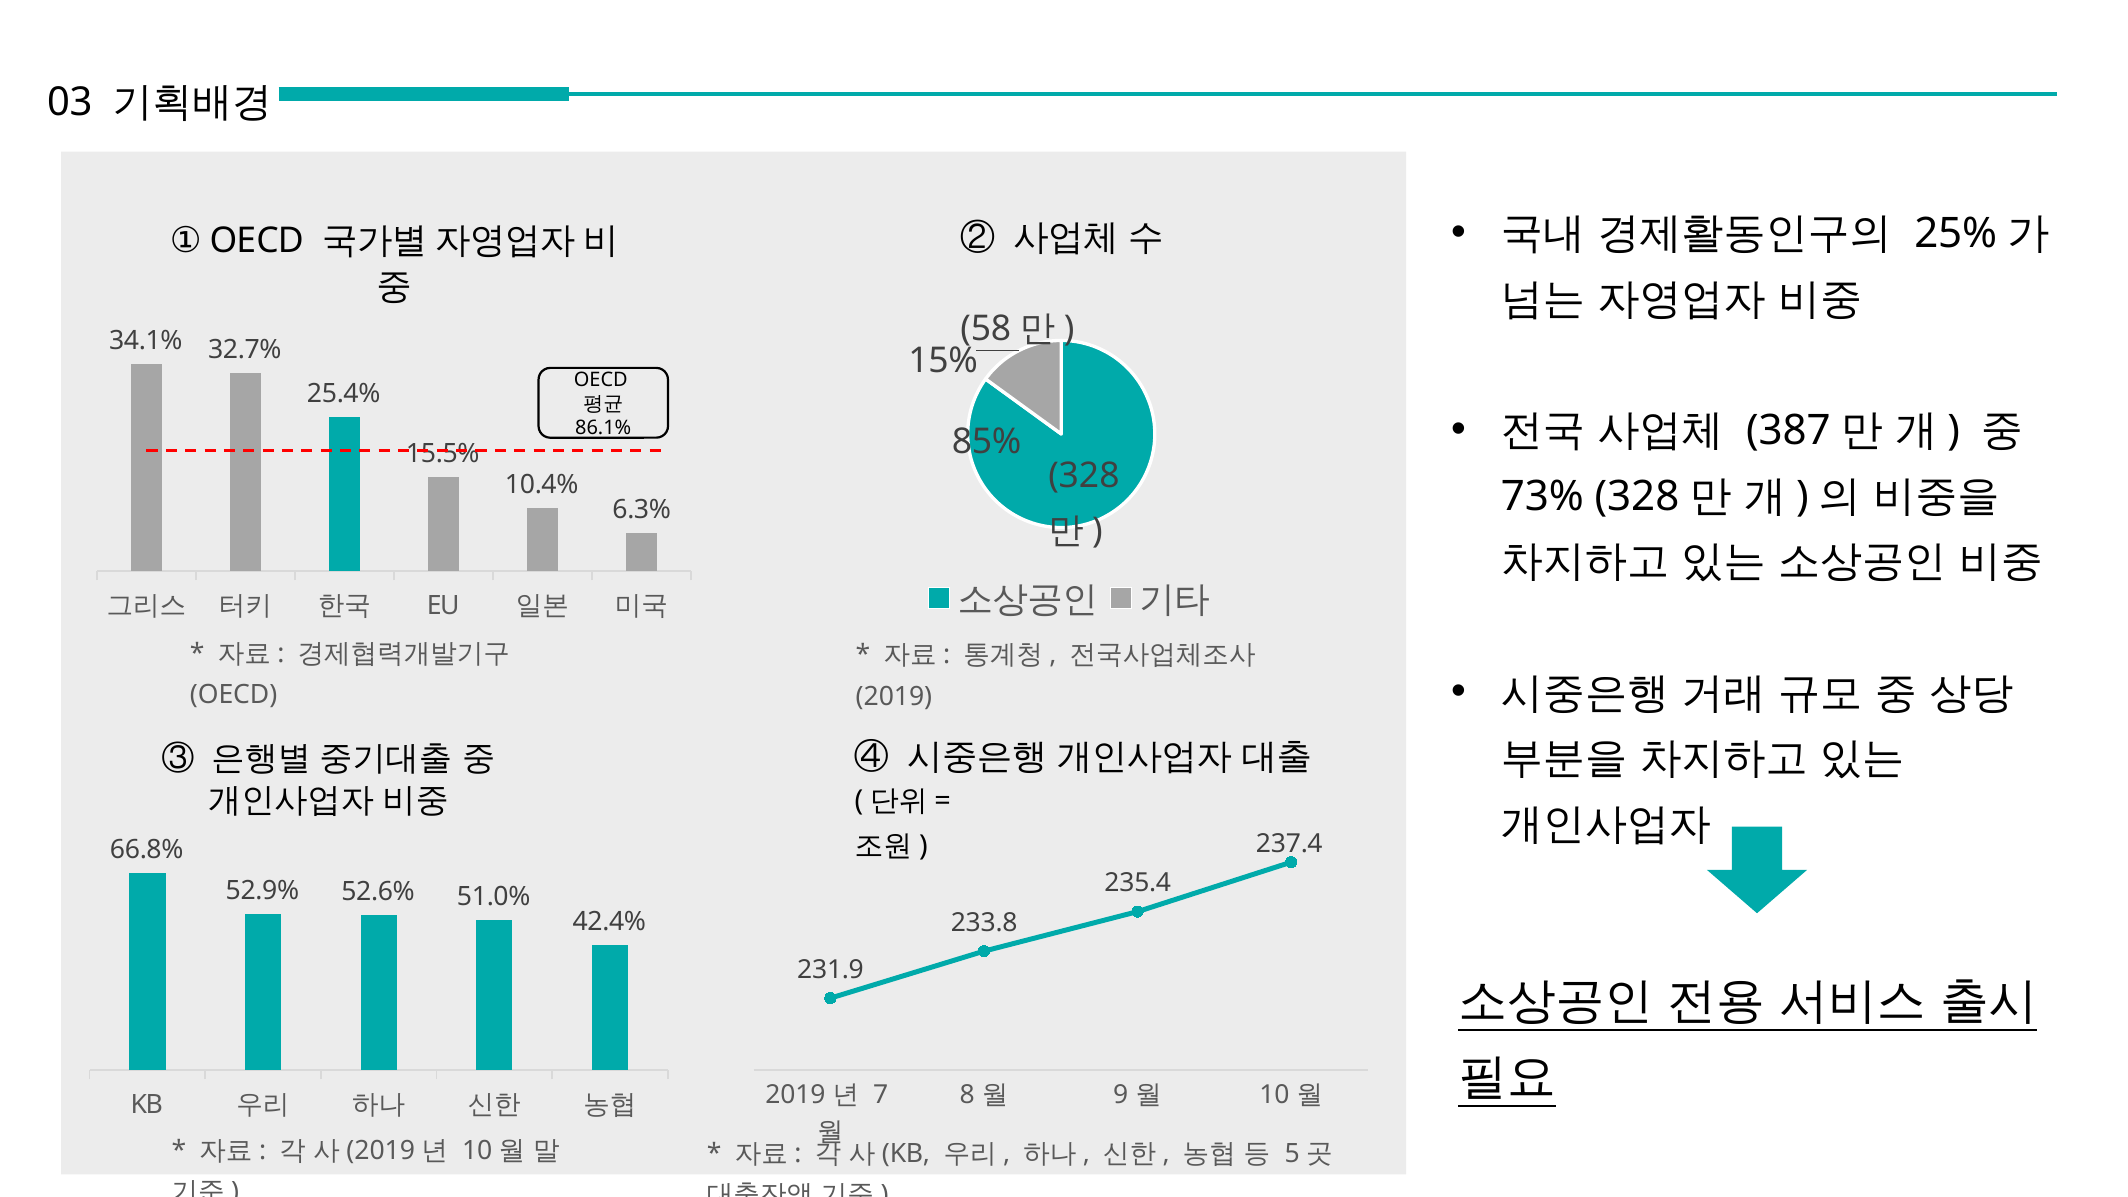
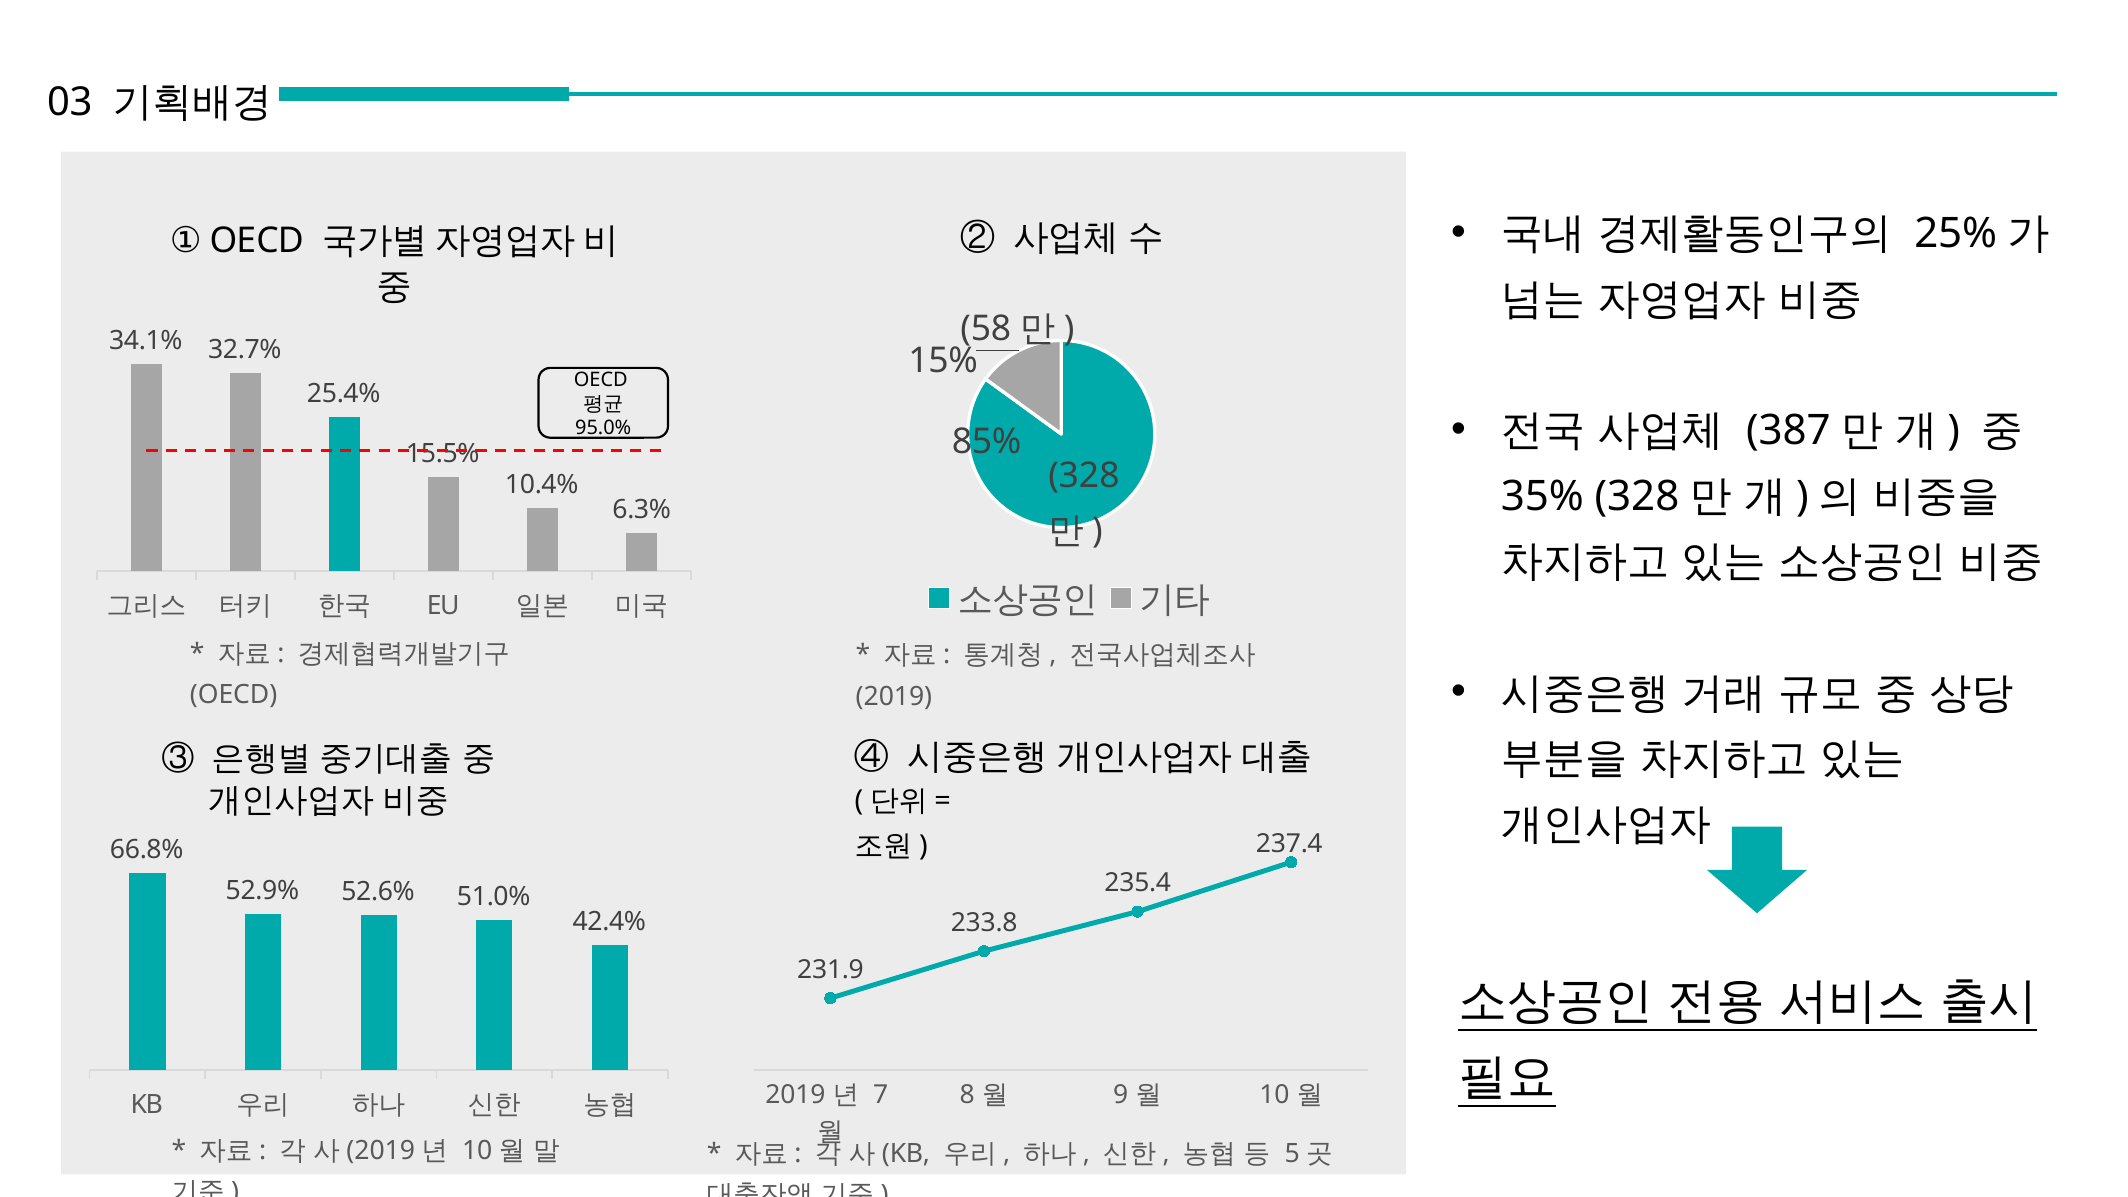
86.1%: 86.1% -> 95.0%
73%: 73% -> 35%
